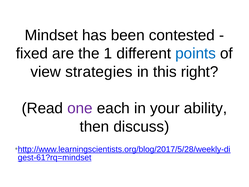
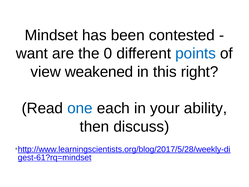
fixed: fixed -> want
1: 1 -> 0
strategies: strategies -> weakened
one colour: purple -> blue
